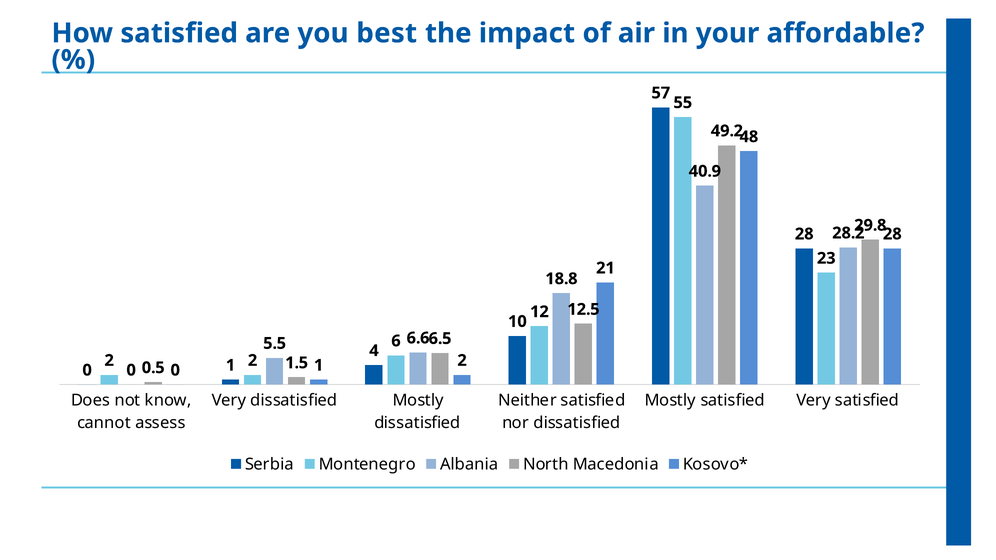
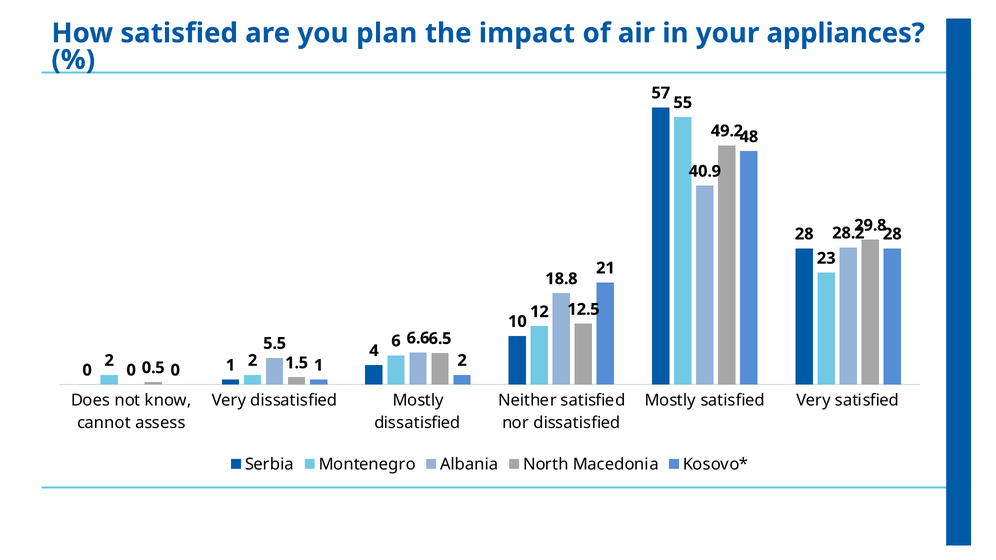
best: best -> plan
affordable: affordable -> appliances
